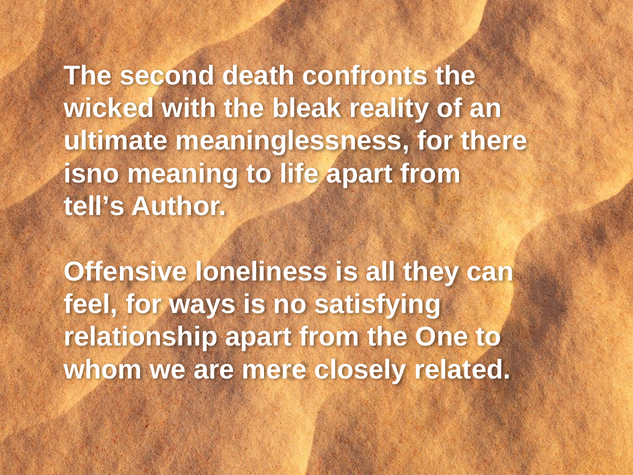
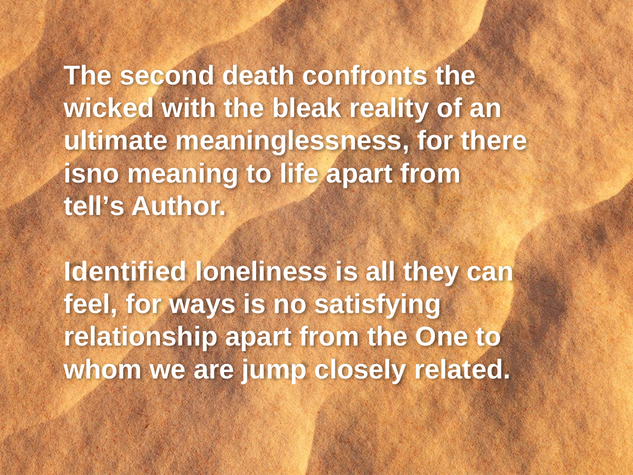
Offensive: Offensive -> Identified
mere: mere -> jump
